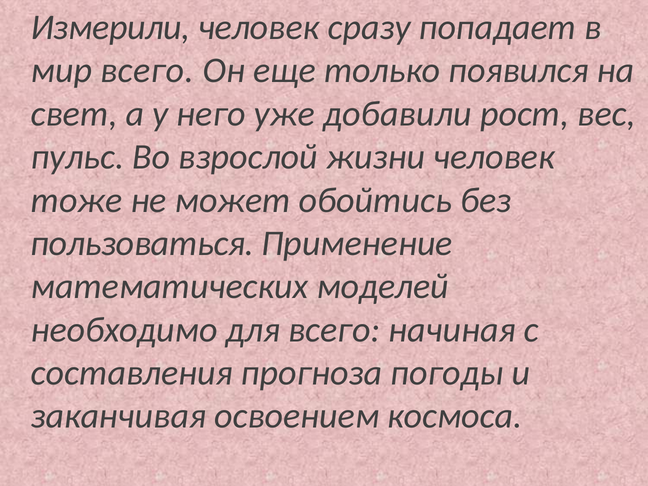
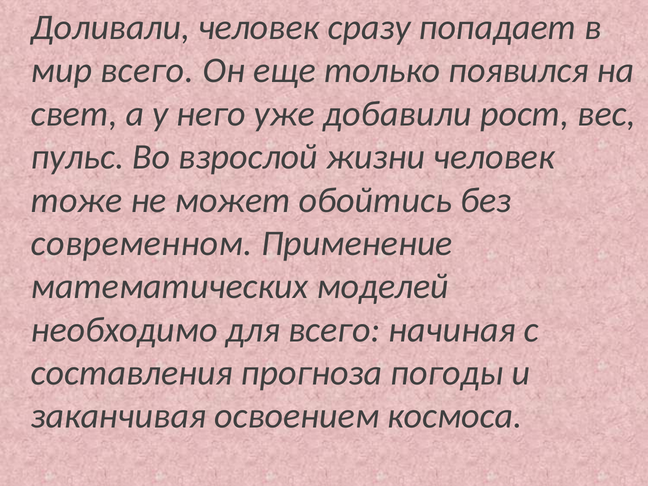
Измерили: Измерили -> Доливали
пользоваться: пользоваться -> современном
